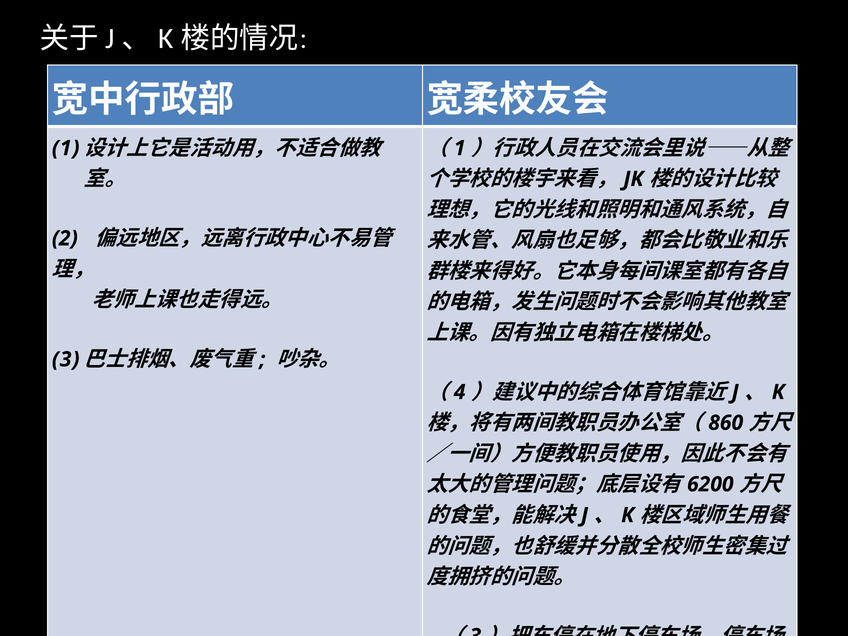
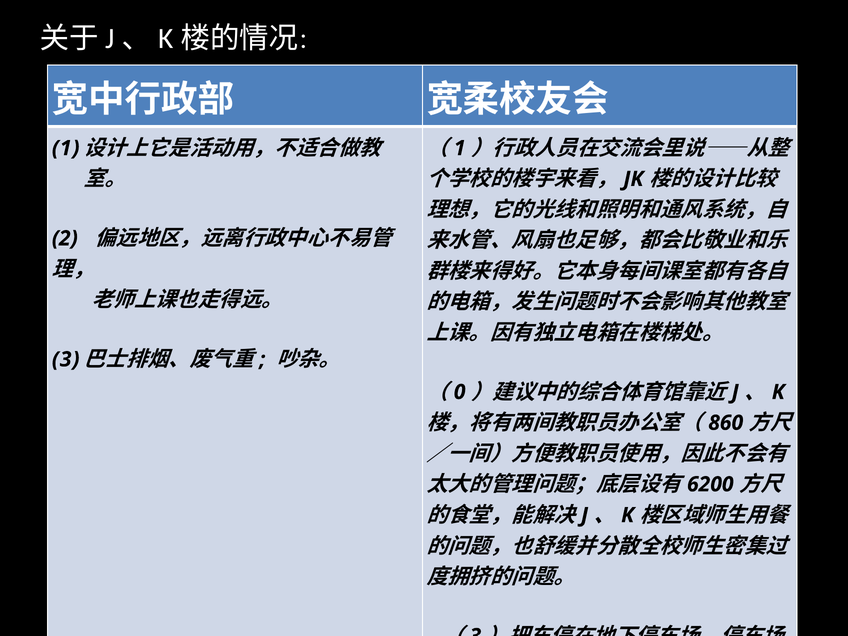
4: 4 -> 0
